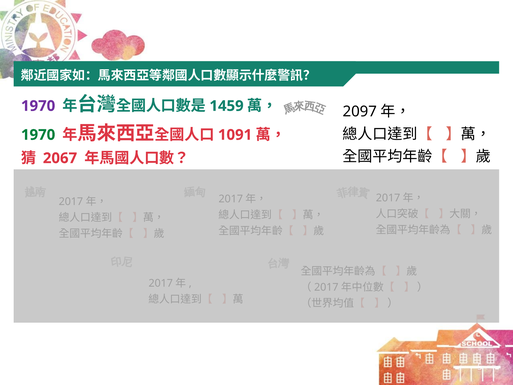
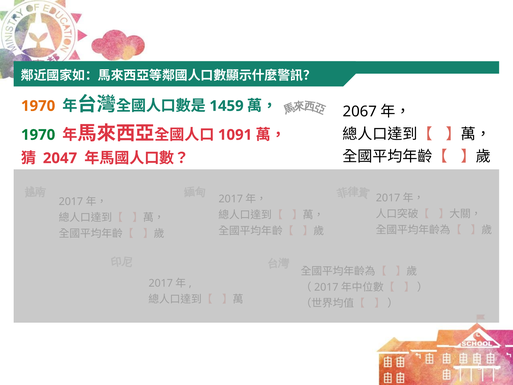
1970 at (38, 106) colour: purple -> orange
2097: 2097 -> 2067
2067: 2067 -> 2047
